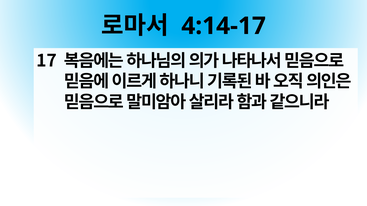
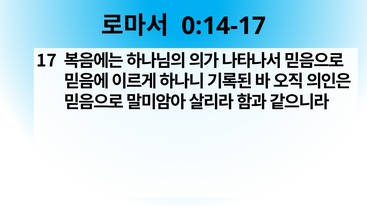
4:14-17: 4:14-17 -> 0:14-17
